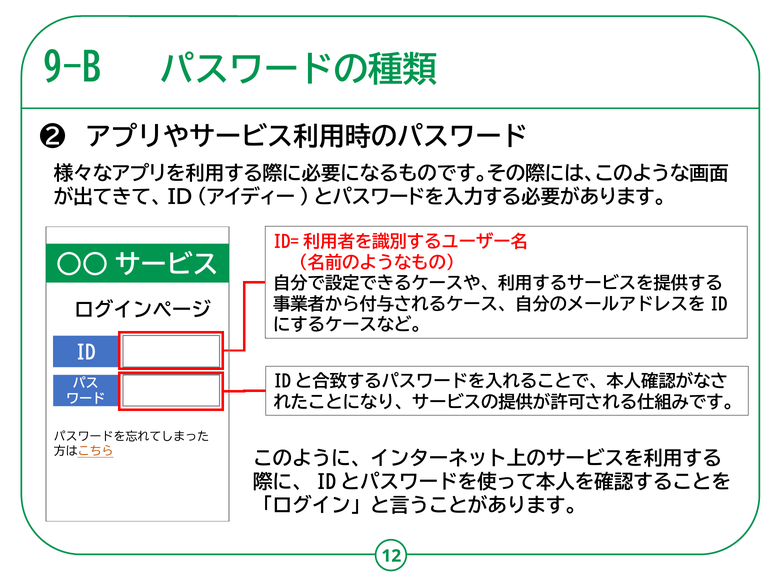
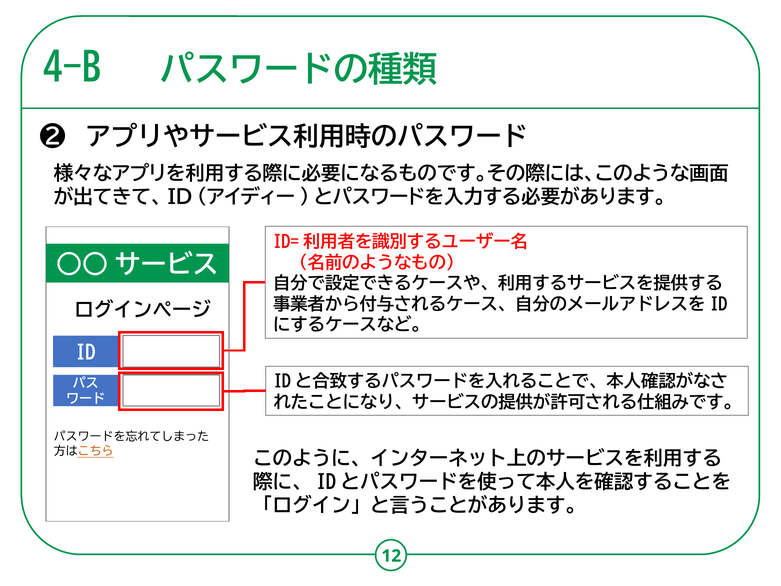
9-B: 9-B -> 4-B
